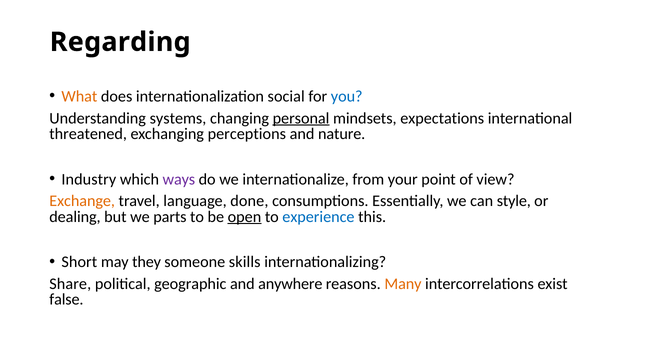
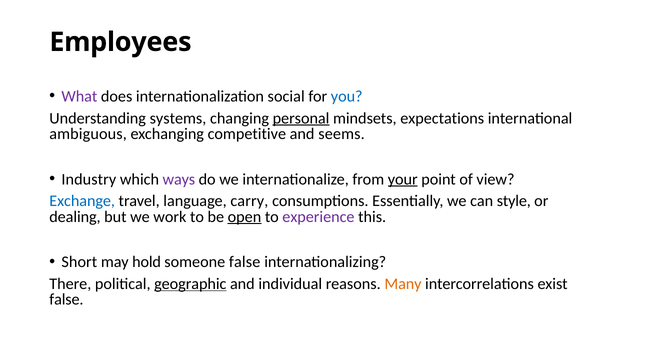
Regarding: Regarding -> Employees
What colour: orange -> purple
threatened: threatened -> ambiguous
perceptions: perceptions -> competitive
nature: nature -> seems
your underline: none -> present
Exchange colour: orange -> blue
done: done -> carry
parts: parts -> work
experience colour: blue -> purple
they: they -> hold
someone skills: skills -> false
Share: Share -> There
geographic underline: none -> present
anywhere: anywhere -> individual
